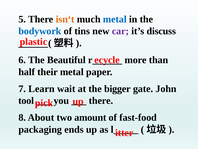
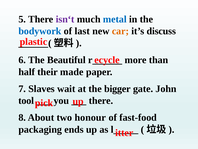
isn‘t colour: orange -> purple
tins: tins -> last
car colour: purple -> orange
their metal: metal -> made
Learn: Learn -> Slaves
amount: amount -> honour
